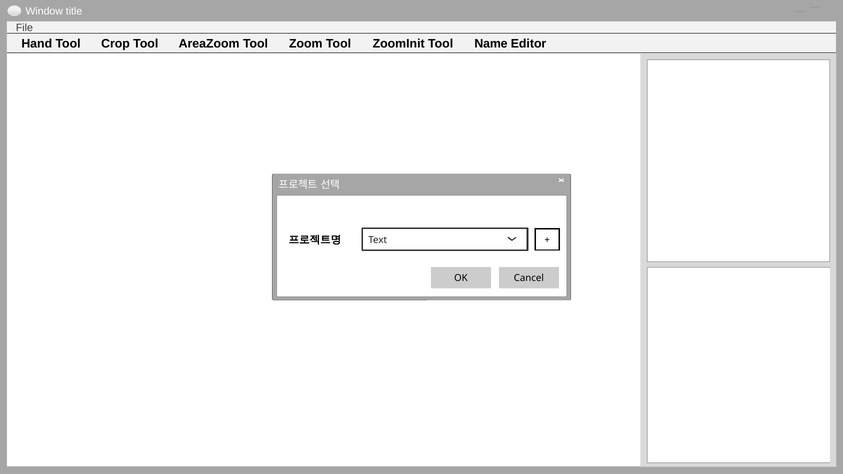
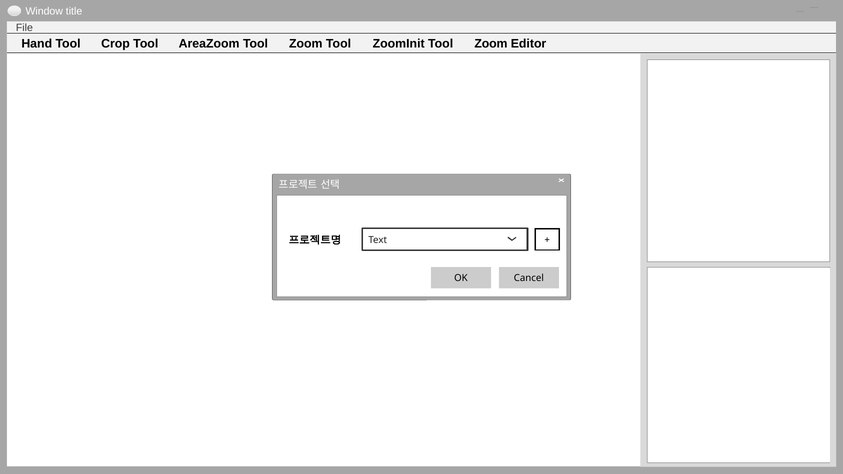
ZoomInit Tool Name: Name -> Zoom
